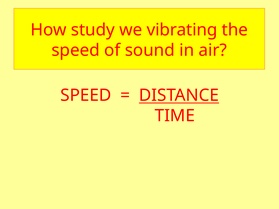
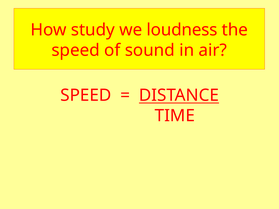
vibrating: vibrating -> loudness
